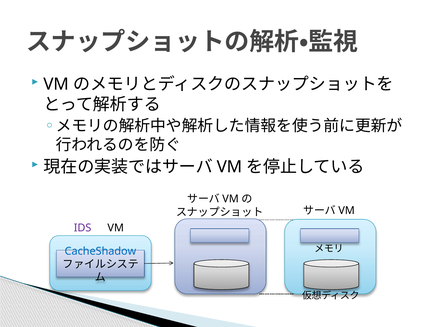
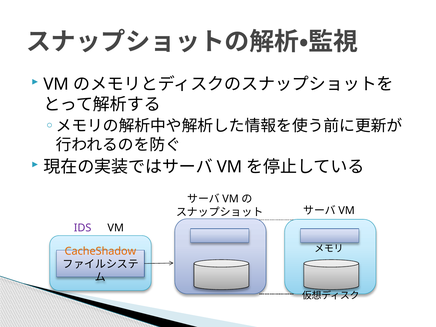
CacheShadow colour: blue -> orange
